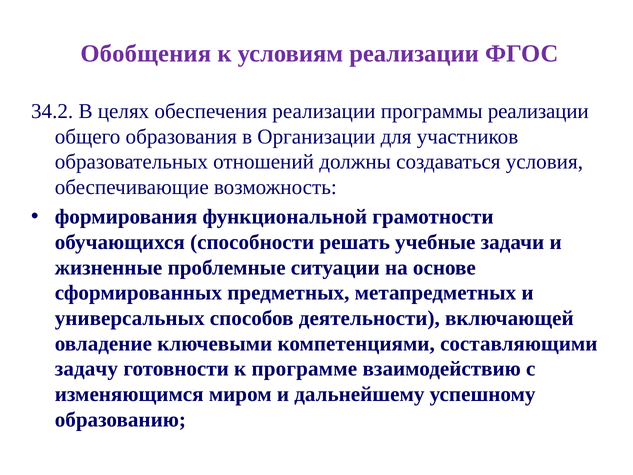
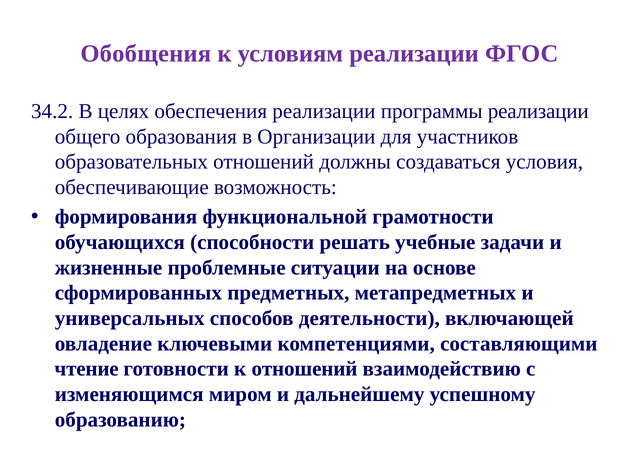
задачу: задачу -> чтение
к программе: программе -> отношений
